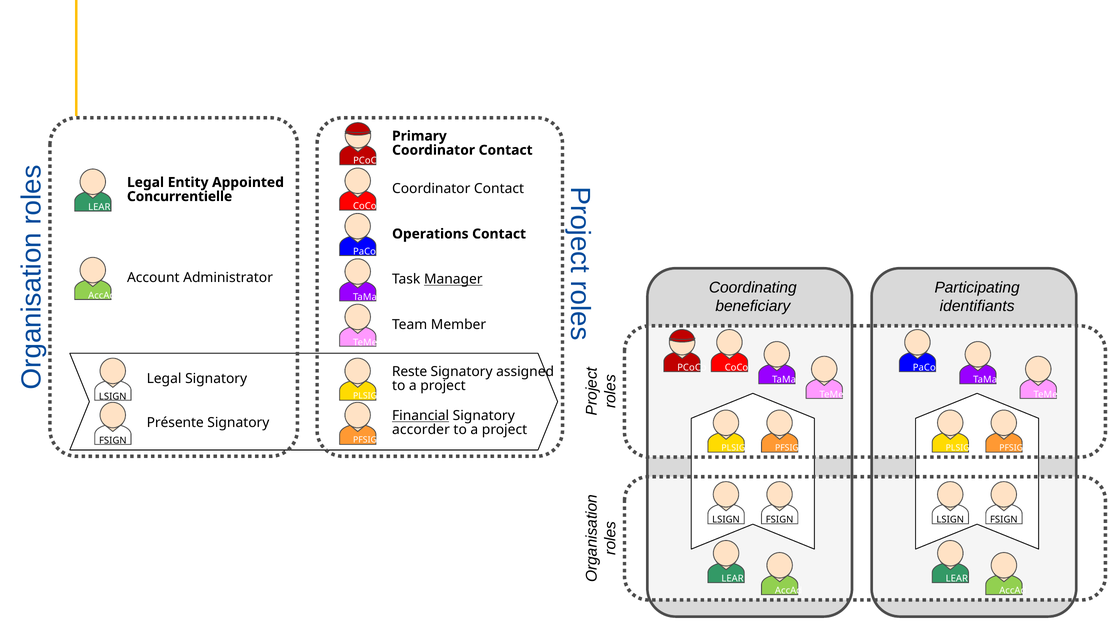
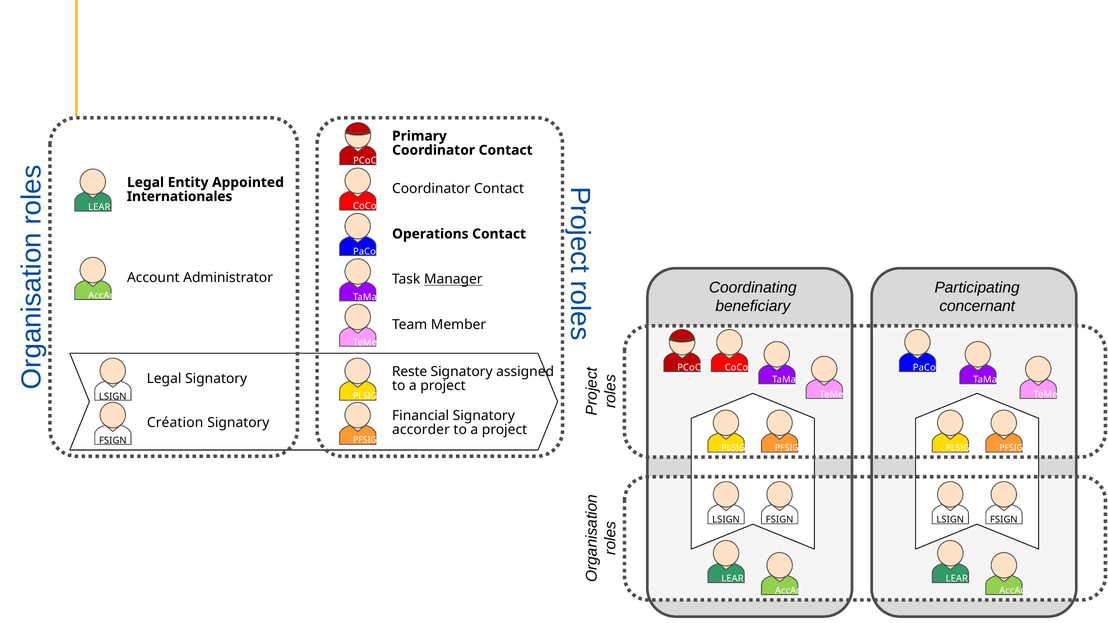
Concurrentielle: Concurrentielle -> Internationales
identifiants: identifiants -> concernant
Financial underline: present -> none
Présente: Présente -> Création
